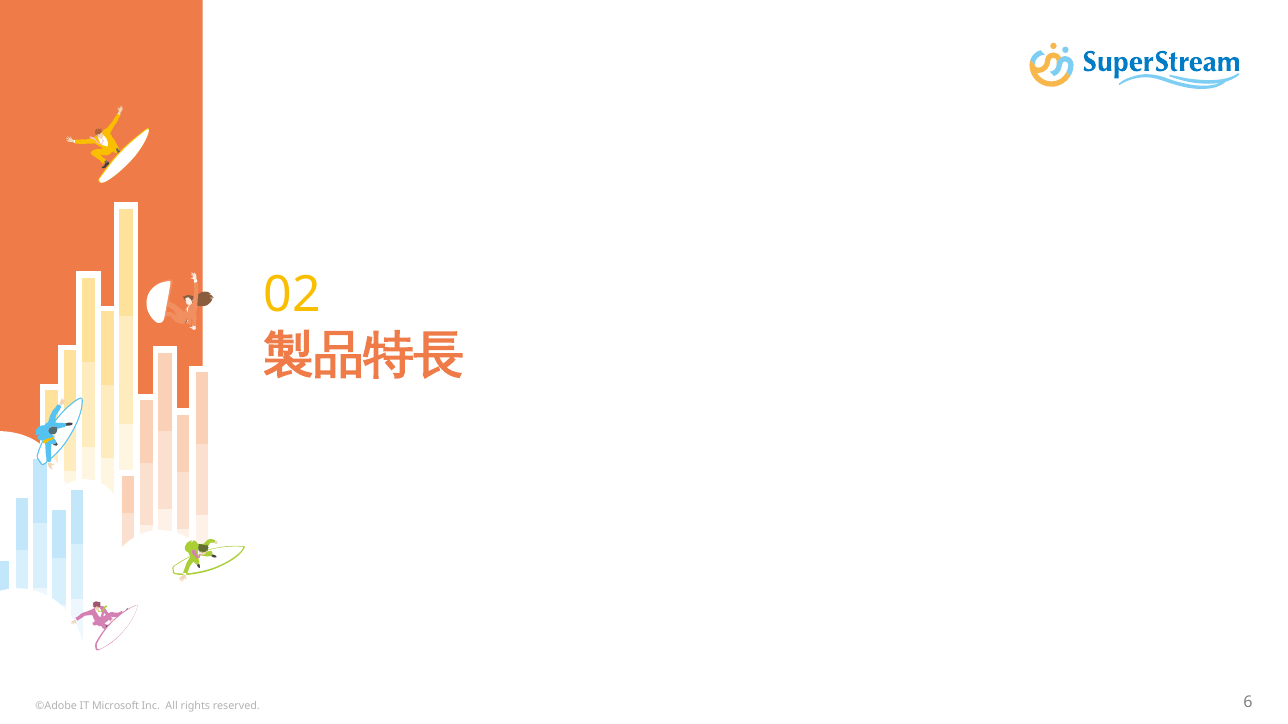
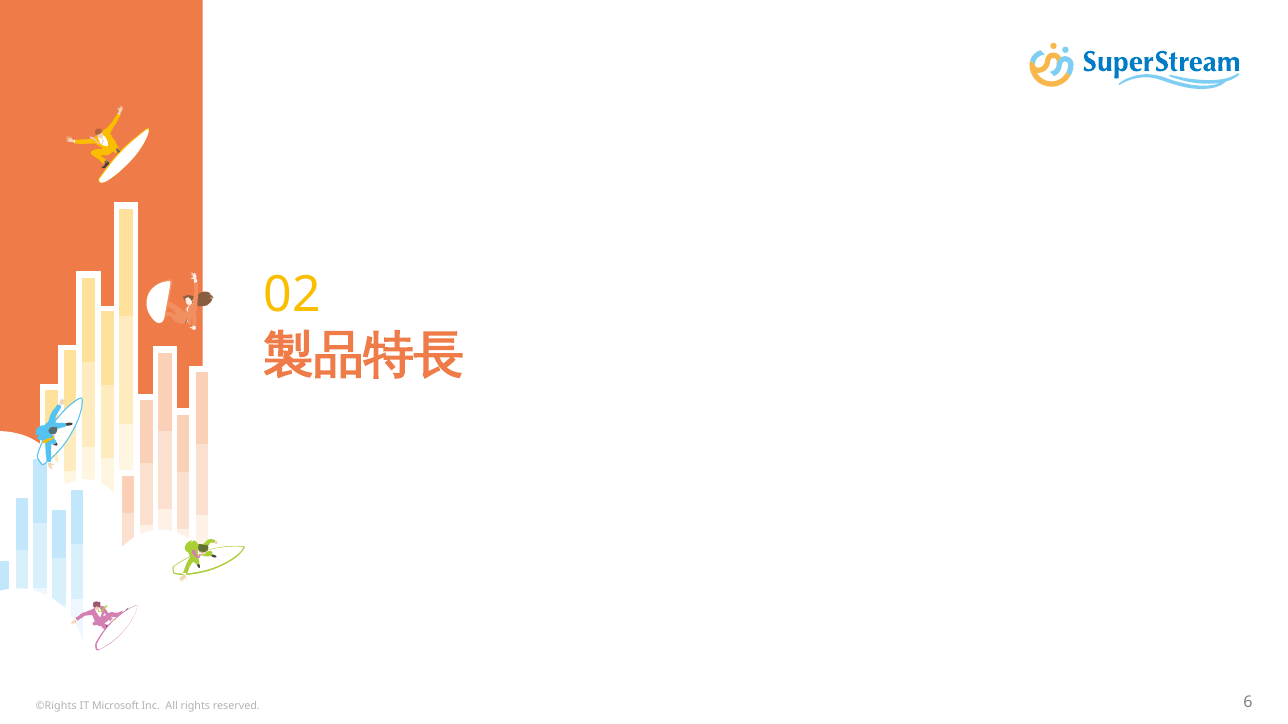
©Adobe: ©Adobe -> ©Rights
